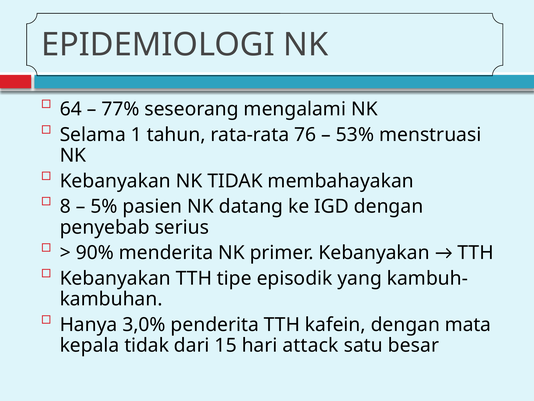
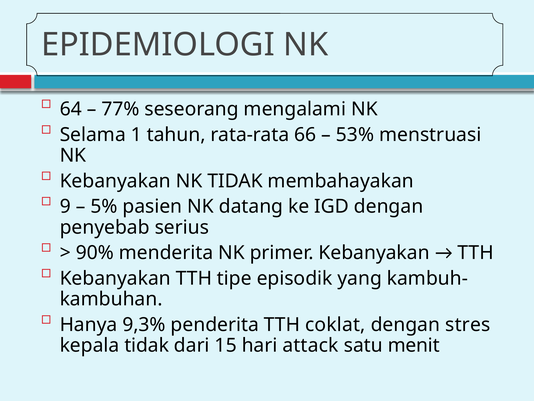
76: 76 -> 66
8: 8 -> 9
3,0%: 3,0% -> 9,3%
kafein: kafein -> coklat
mata: mata -> stres
besar: besar -> menit
